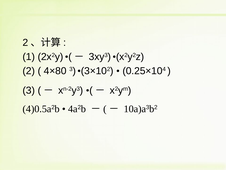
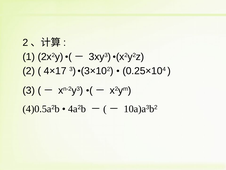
4×80: 4×80 -> 4×17
